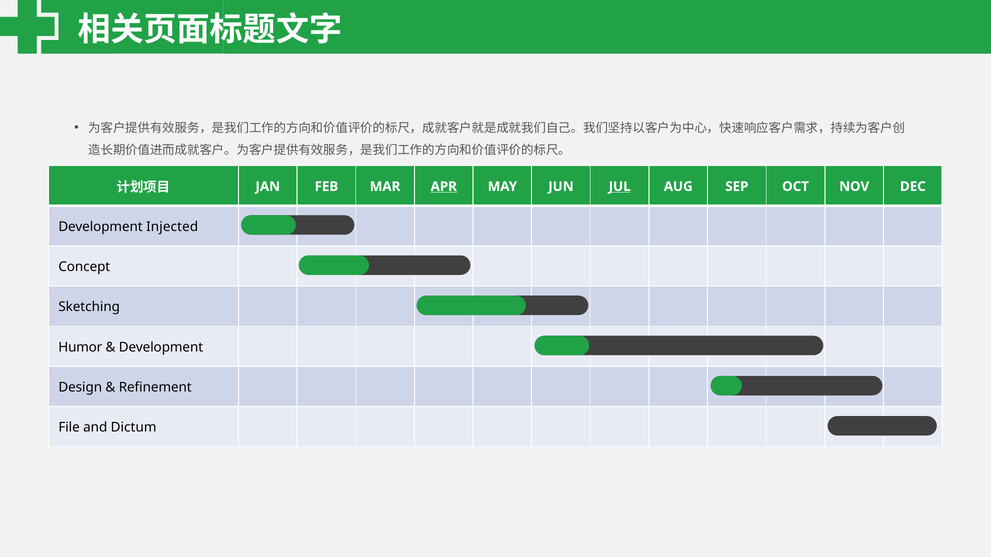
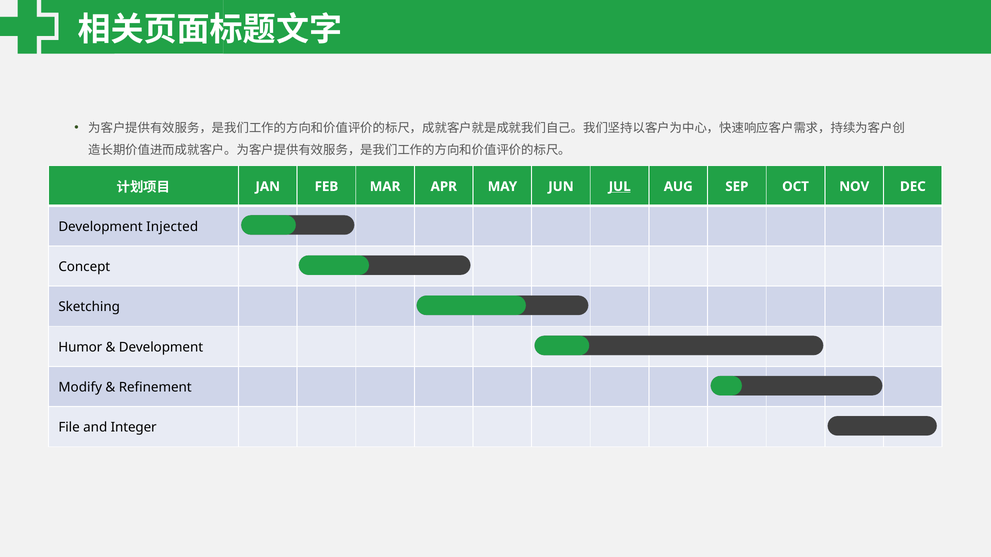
APR underline: present -> none
Design: Design -> Modify
Dictum: Dictum -> Integer
